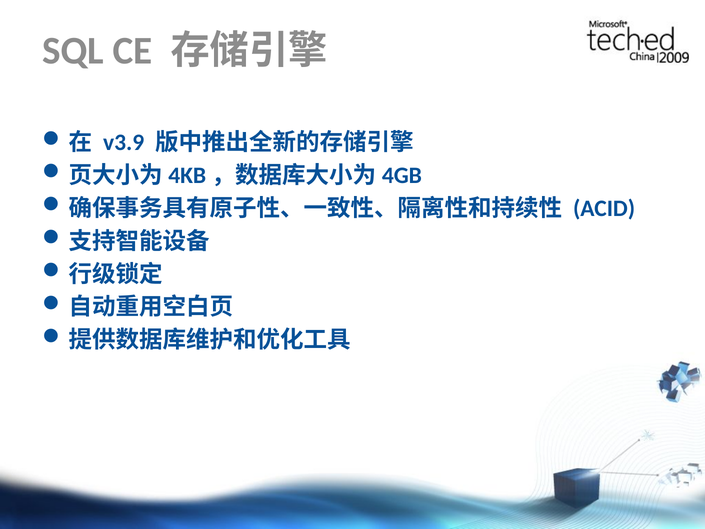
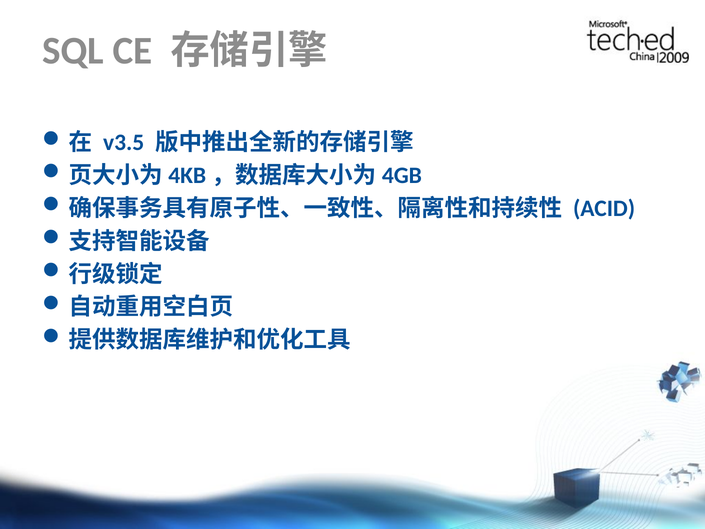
v3.9: v3.9 -> v3.5
